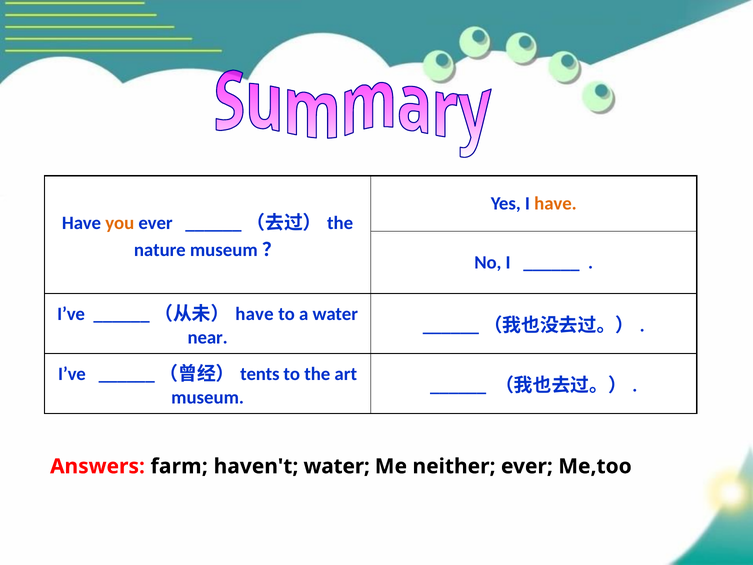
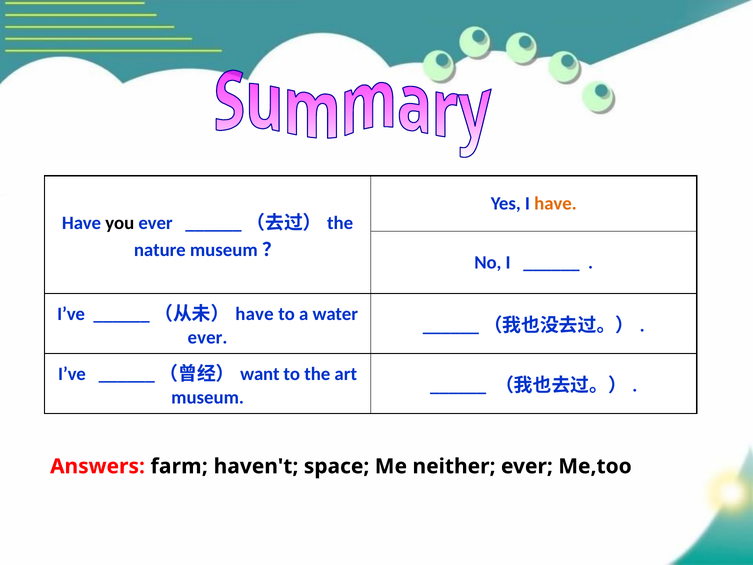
you colour: orange -> black
near at (208, 337): near -> ever
tents: tents -> want
haven't water: water -> space
